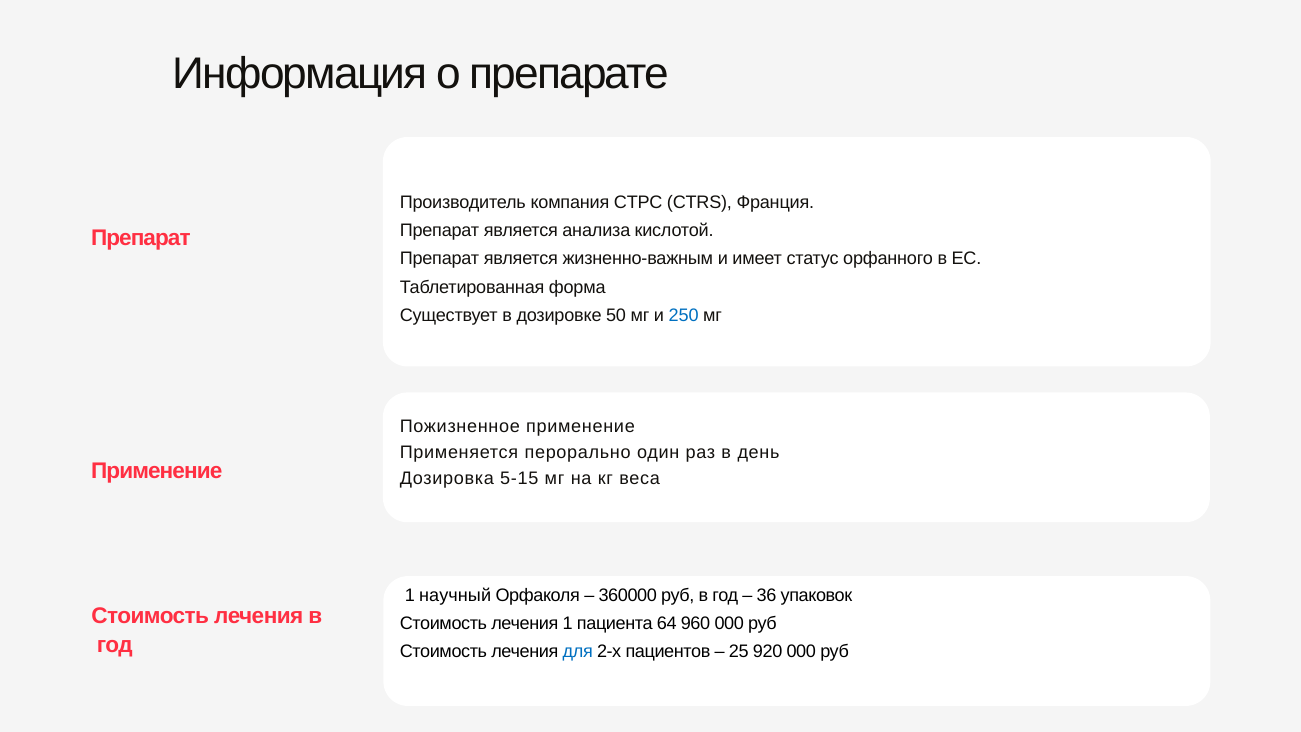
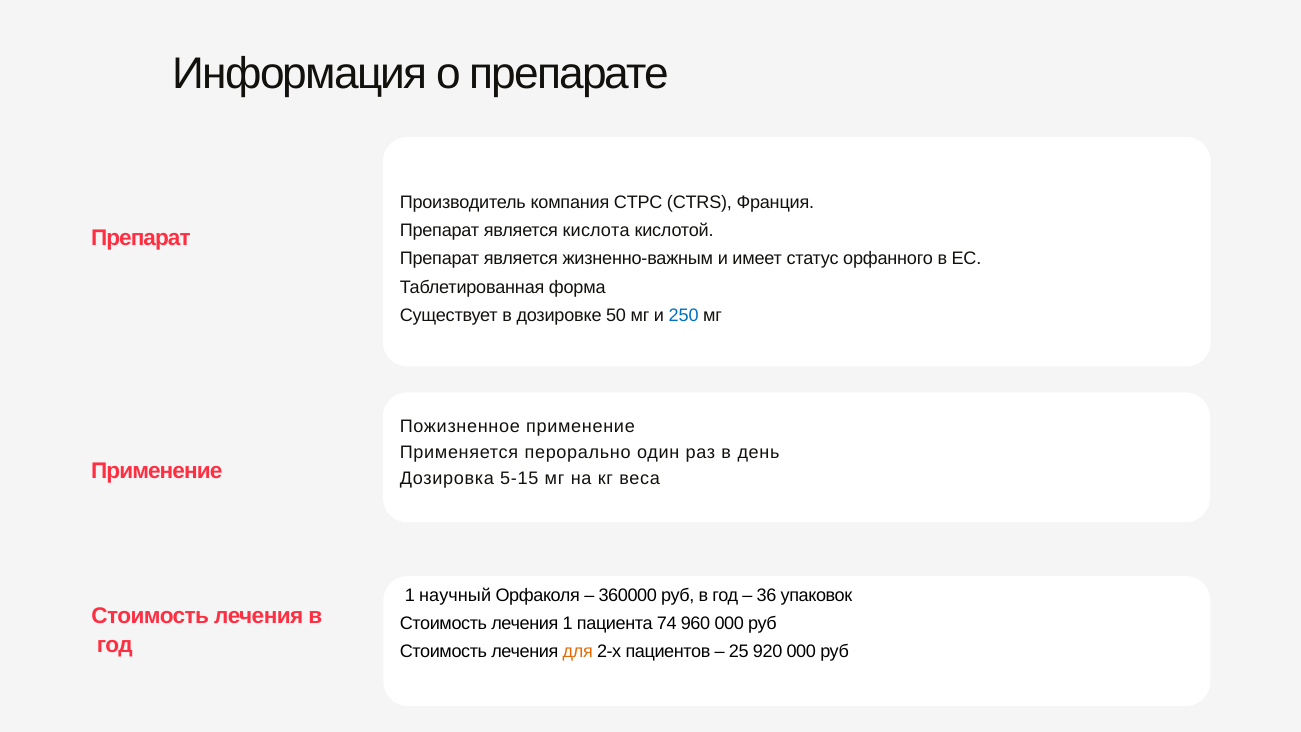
анализа: анализа -> кислота
64: 64 -> 74
для colour: blue -> orange
